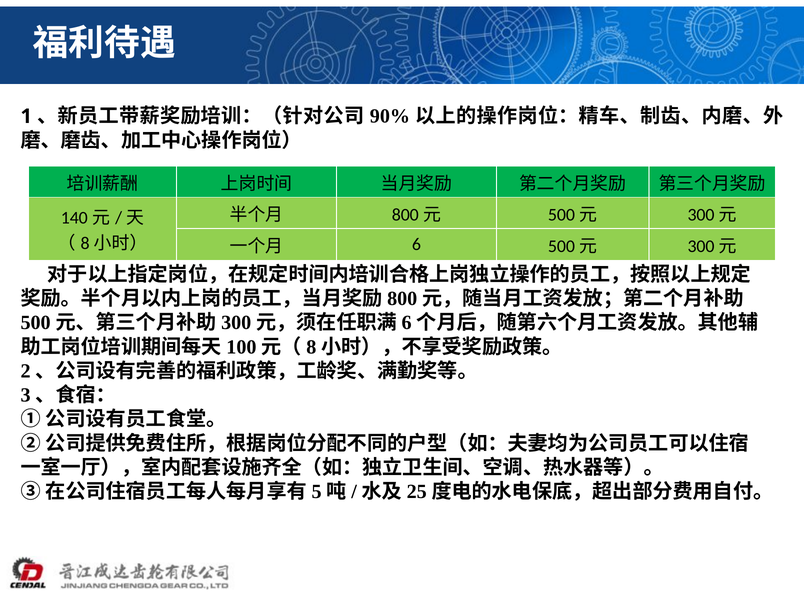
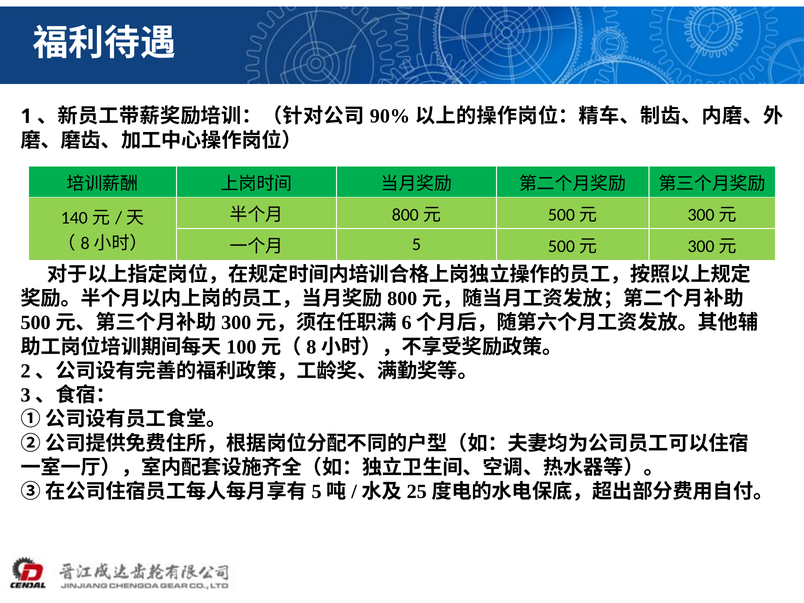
6: 6 -> 5
